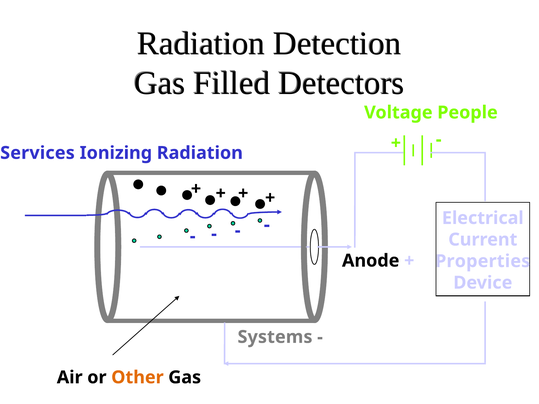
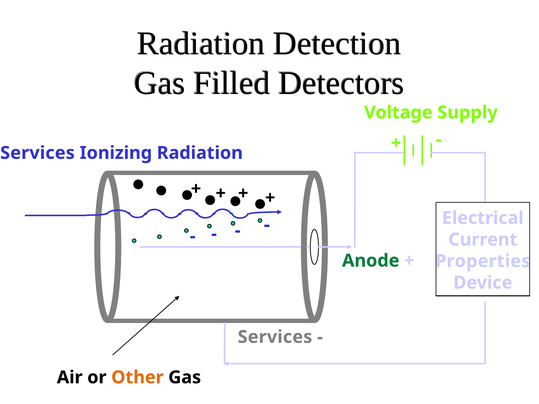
People: People -> Supply
Anode colour: black -> green
Systems at (275, 337): Systems -> Services
